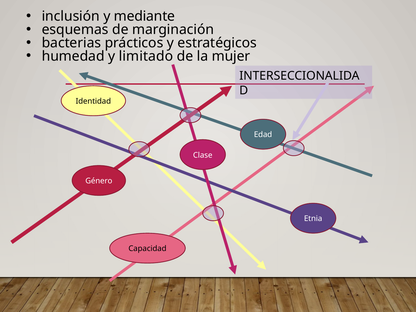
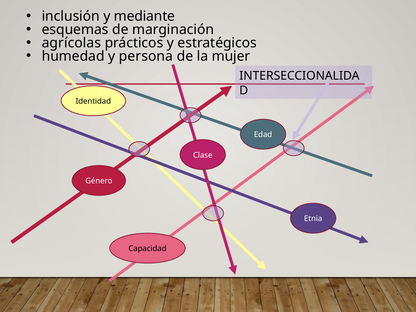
bacterias: bacterias -> agrícolas
limitado: limitado -> persona
